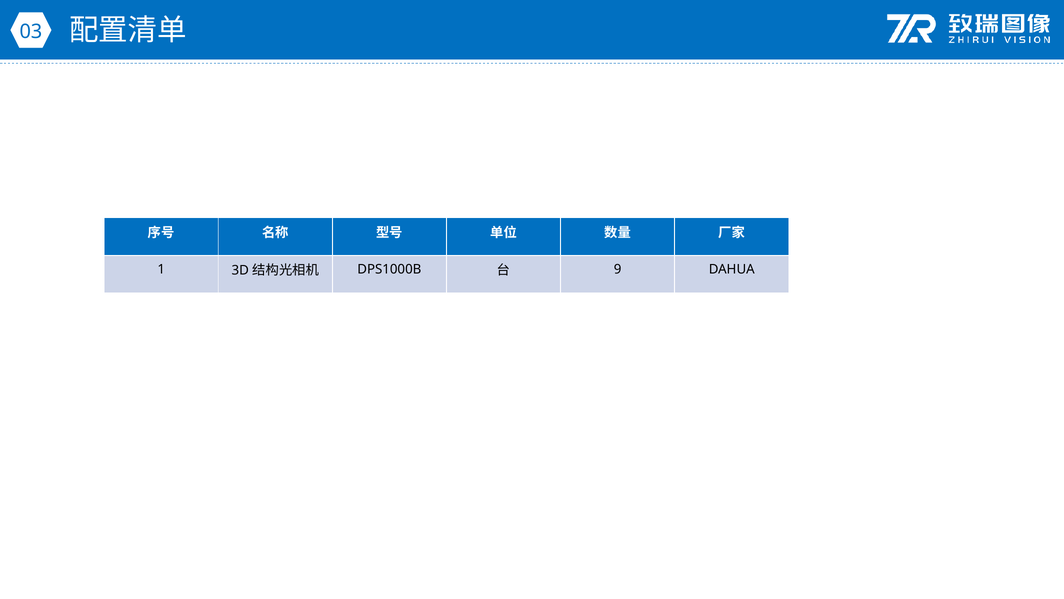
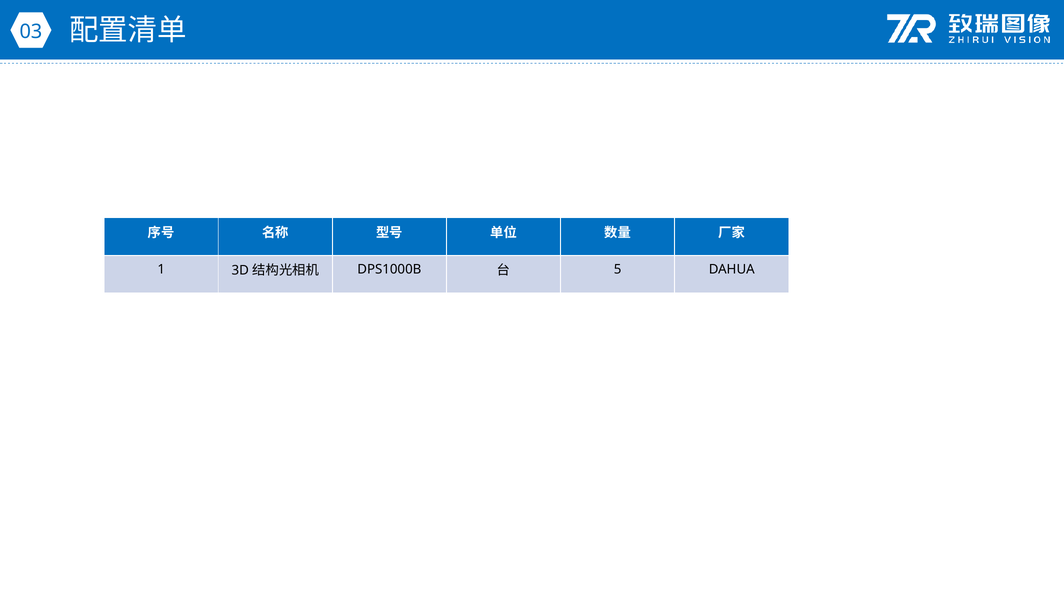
9: 9 -> 5
